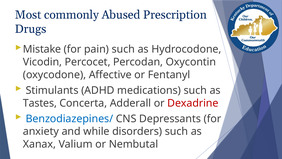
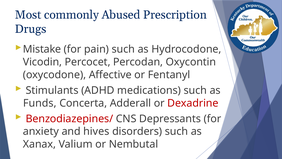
Tastes: Tastes -> Funds
Benzodiazepines/ colour: blue -> red
while: while -> hives
